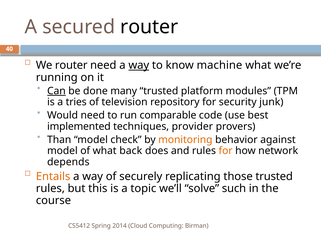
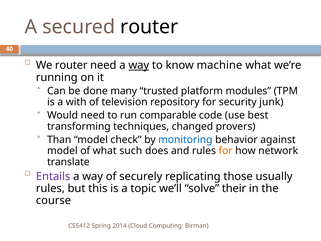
Can underline: present -> none
tries: tries -> with
implemented: implemented -> transforming
provider: provider -> changed
monitoring colour: orange -> blue
back: back -> such
depends: depends -> translate
Entails colour: orange -> purple
those trusted: trusted -> usually
such: such -> their
